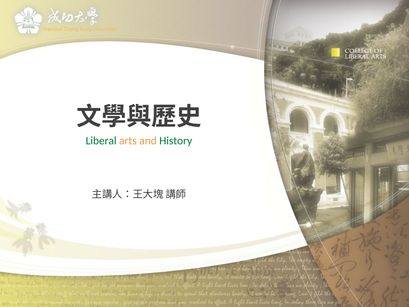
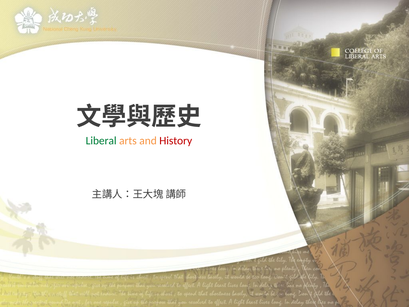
History colour: green -> red
